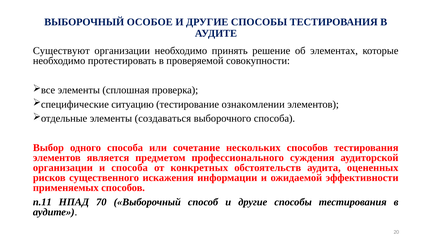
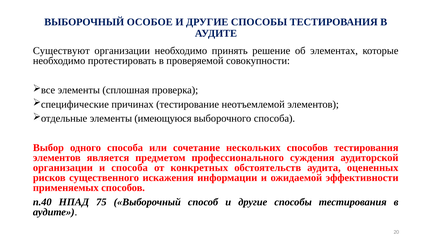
ситуацию: ситуацию -> причинах
ознакомлении: ознакомлении -> неотъемлемой
создаваться: создаваться -> имеющуюся
п.11: п.11 -> п.40
70: 70 -> 75
